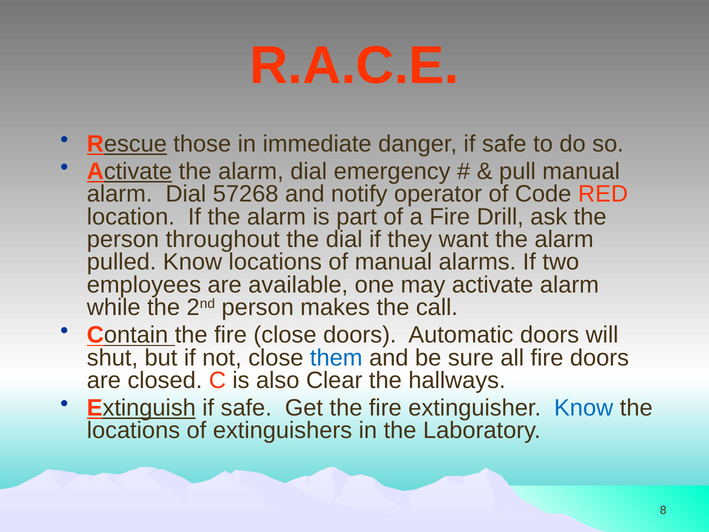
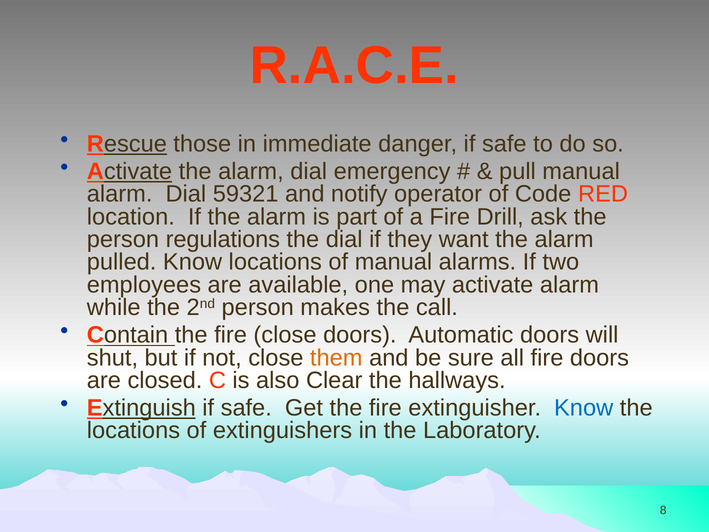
57268: 57268 -> 59321
throughout: throughout -> regulations
them colour: blue -> orange
